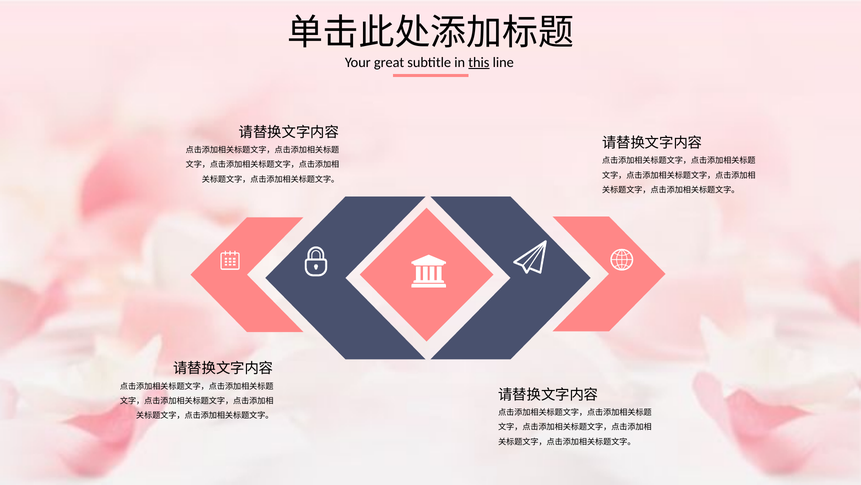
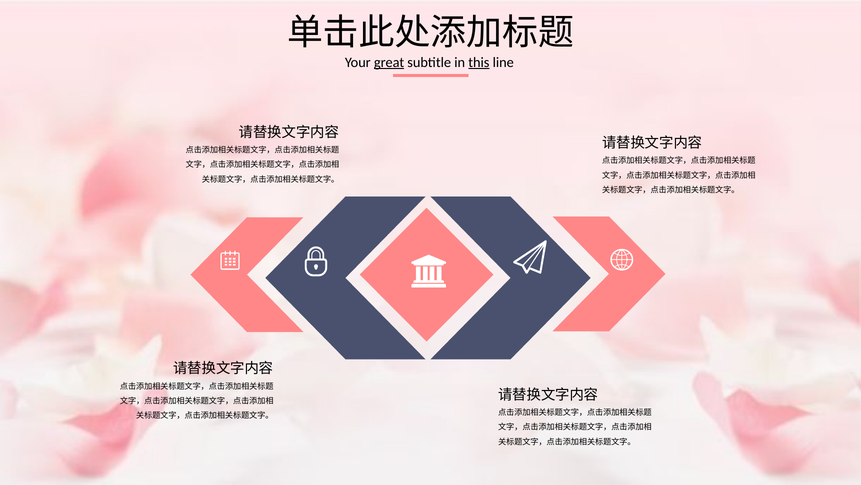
great underline: none -> present
